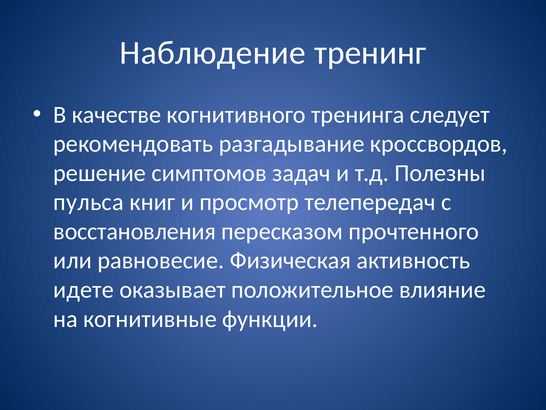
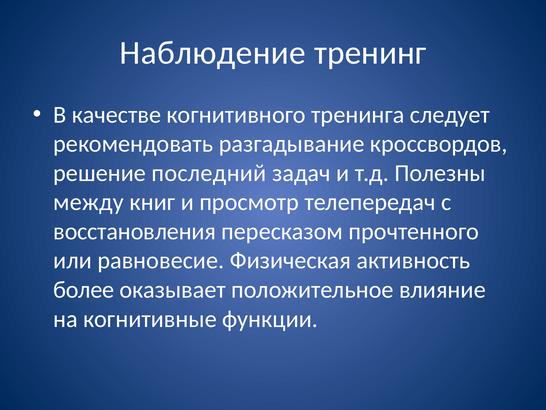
симптомов: симптомов -> последний
пульса: пульса -> между
идете: идете -> более
